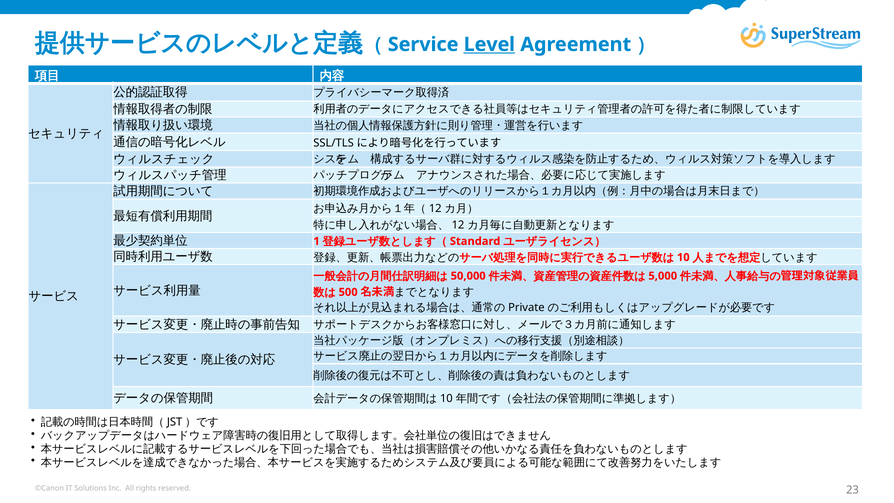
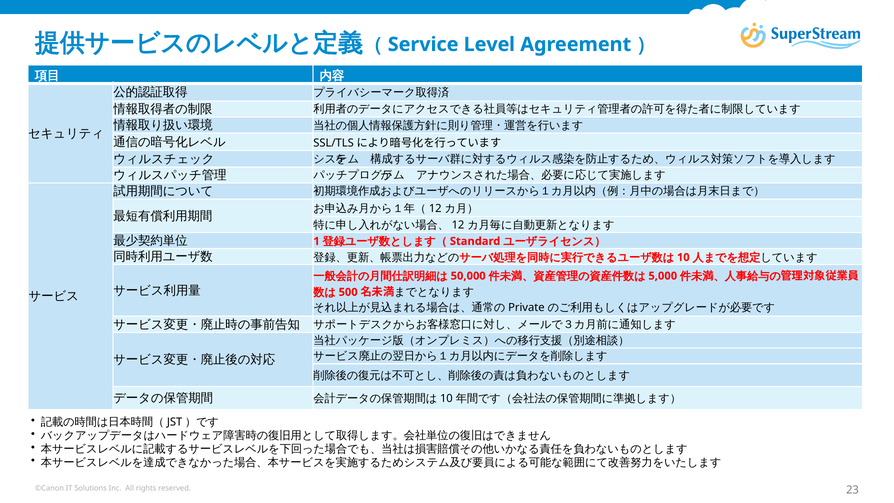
Level underline: present -> none
